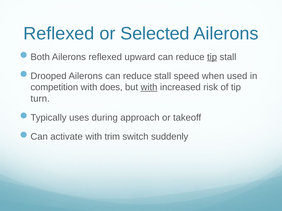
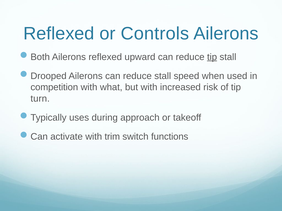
Selected: Selected -> Controls
does: does -> what
with at (149, 87) underline: present -> none
suddenly: suddenly -> functions
